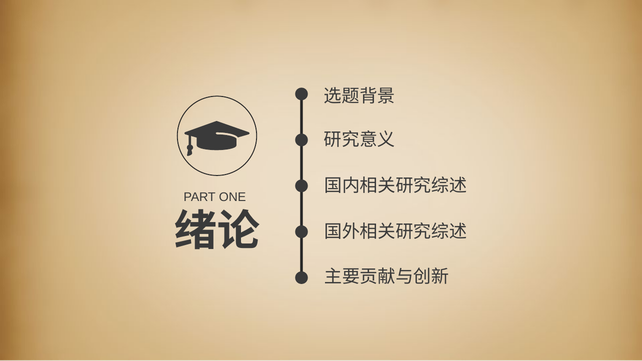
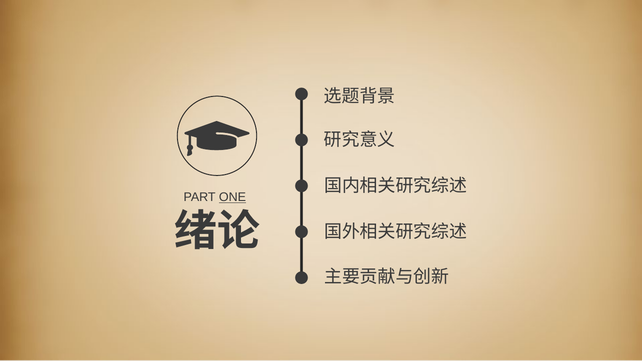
ONE underline: none -> present
